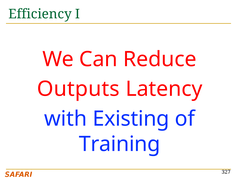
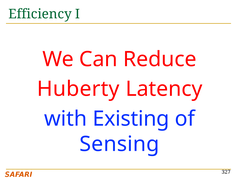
Outputs: Outputs -> Huberty
Training: Training -> Sensing
